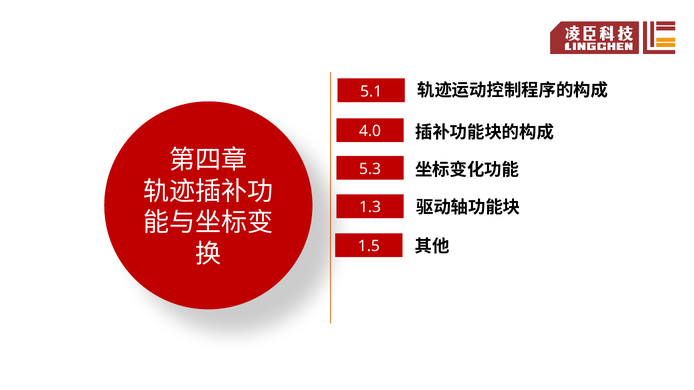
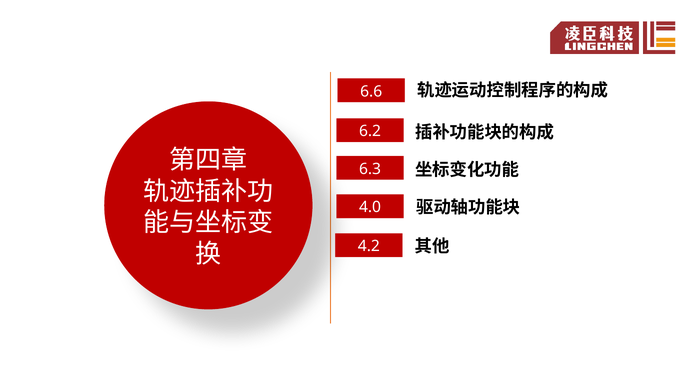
5.1: 5.1 -> 6.6
4.0: 4.0 -> 6.2
5.3: 5.3 -> 6.3
1.3: 1.3 -> 4.0
1.5: 1.5 -> 4.2
